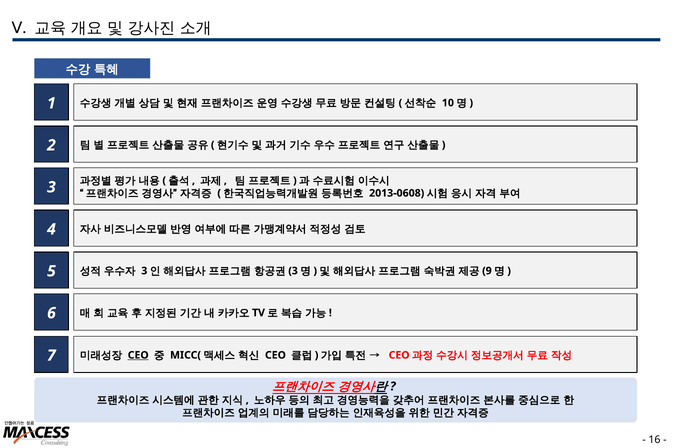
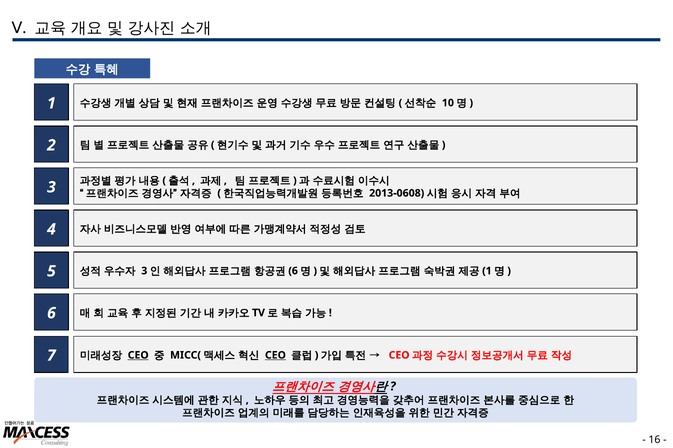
3 at (293, 271): 3 -> 6
9 at (487, 271): 9 -> 1
CEO at (275, 355) underline: none -> present
